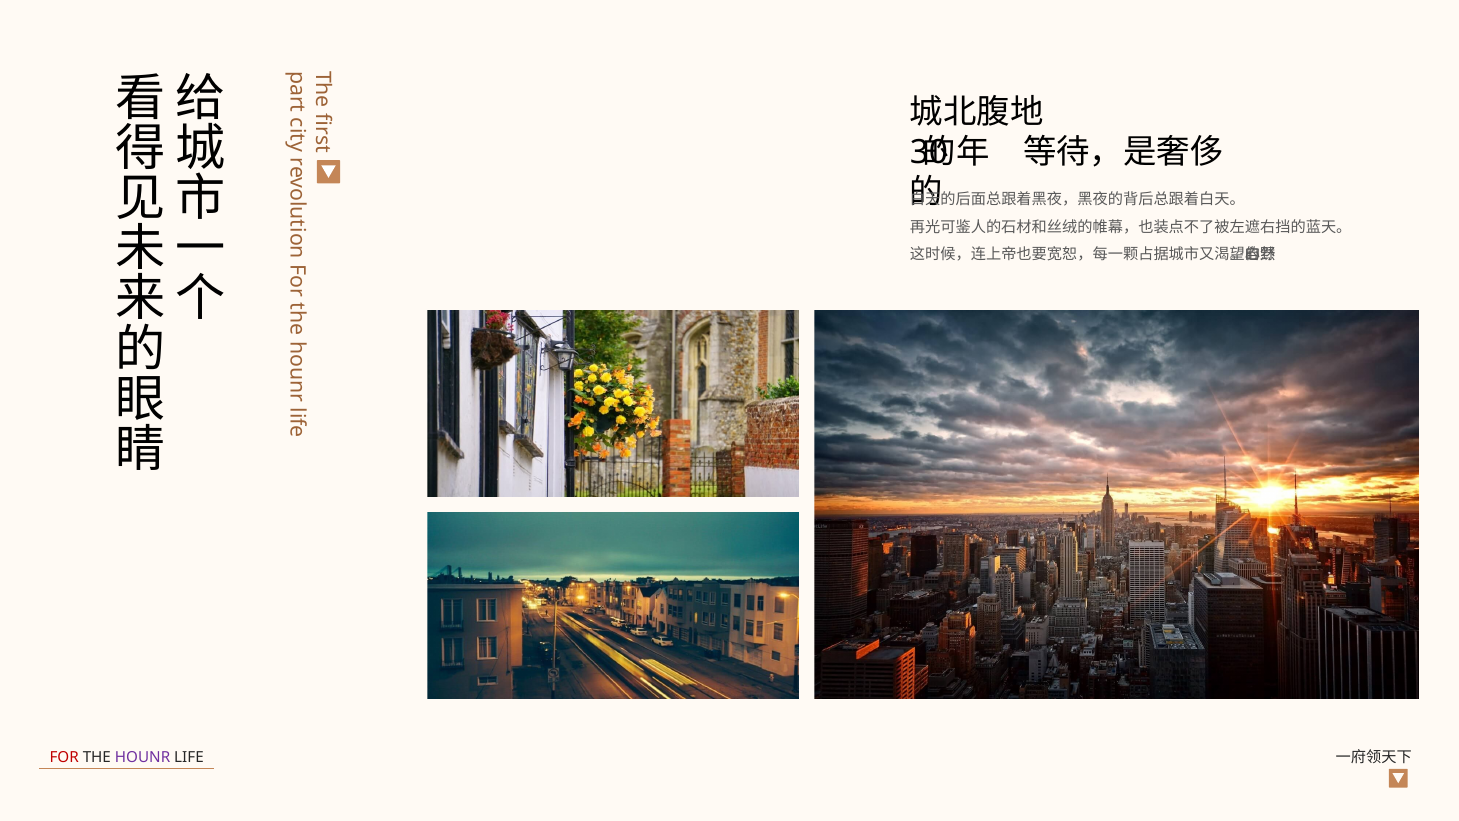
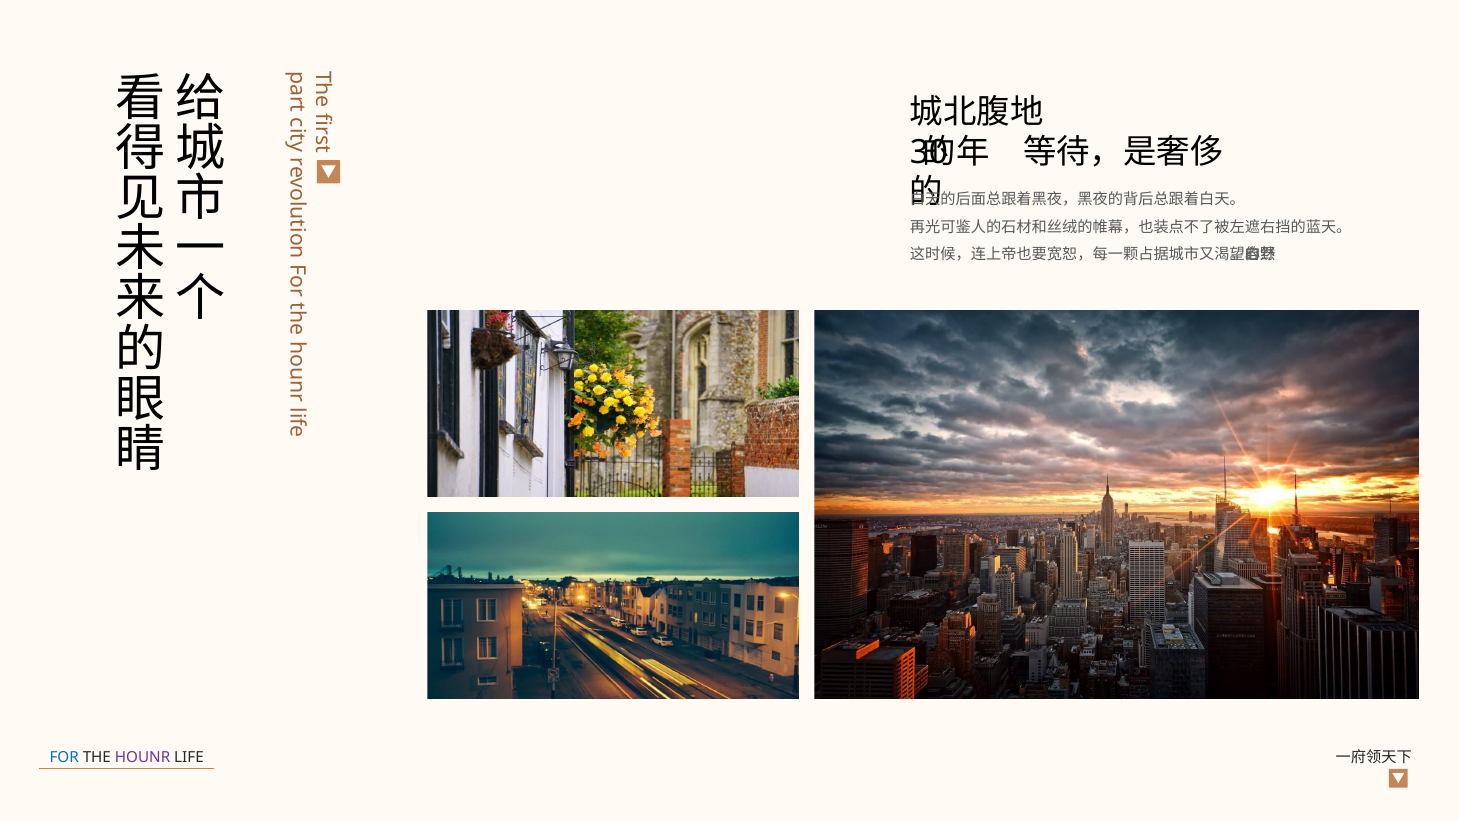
FOR colour: red -> blue
